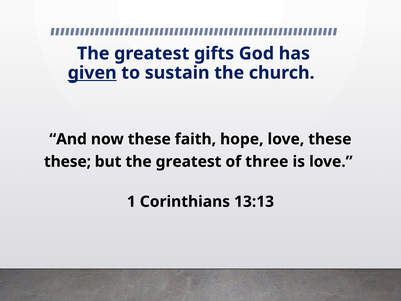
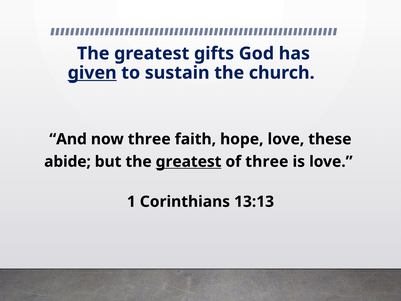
now these: these -> three
these at (68, 162): these -> abide
greatest at (189, 162) underline: none -> present
